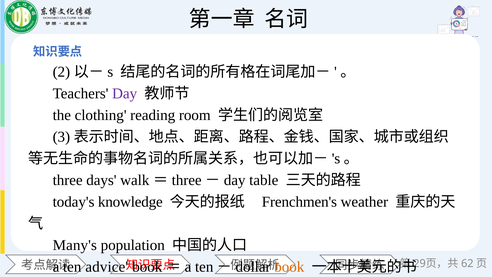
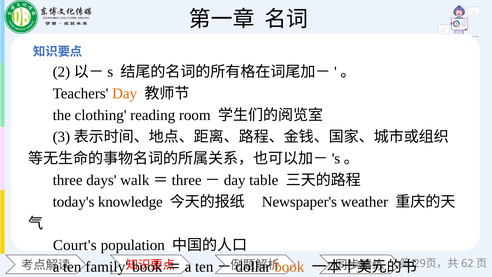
Day colour: purple -> orange
Frenchmen's: Frenchmen's -> Newspaper's
Many's: Many's -> Court's
advice: advice -> family
